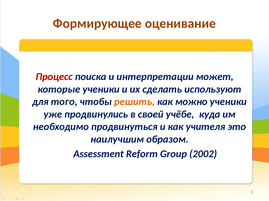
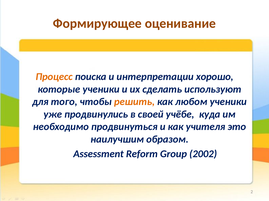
Процесс colour: red -> orange
может: может -> хорошо
можно: можно -> любом
